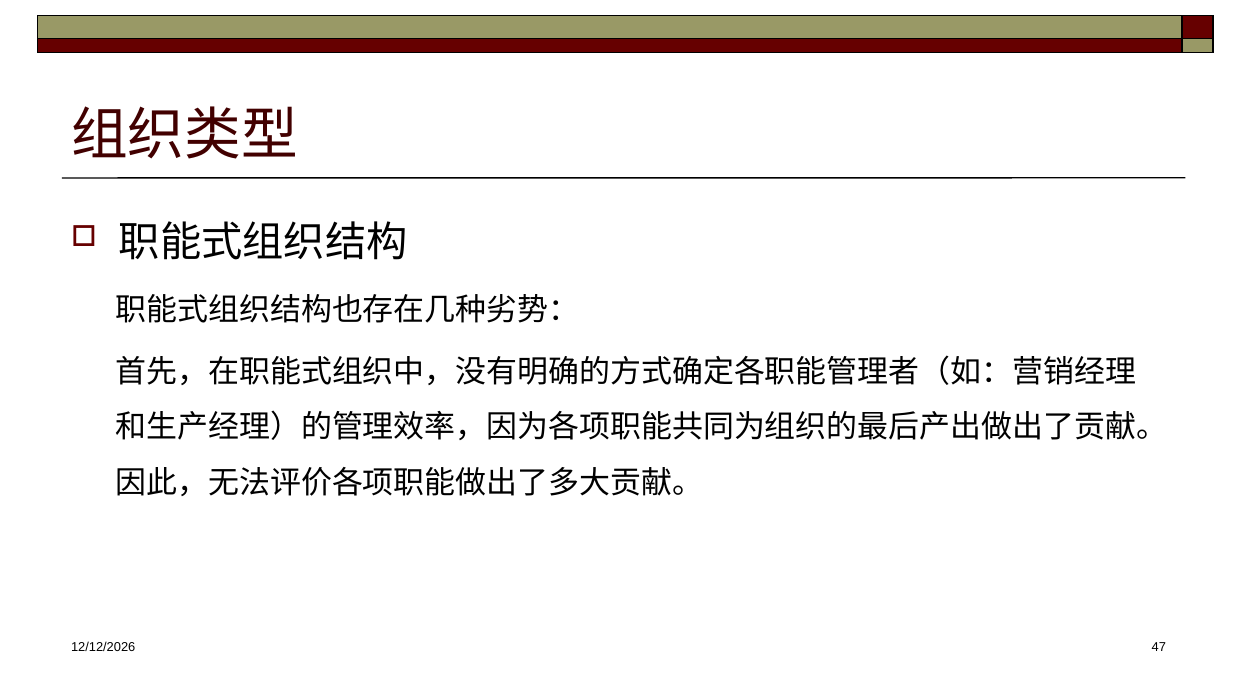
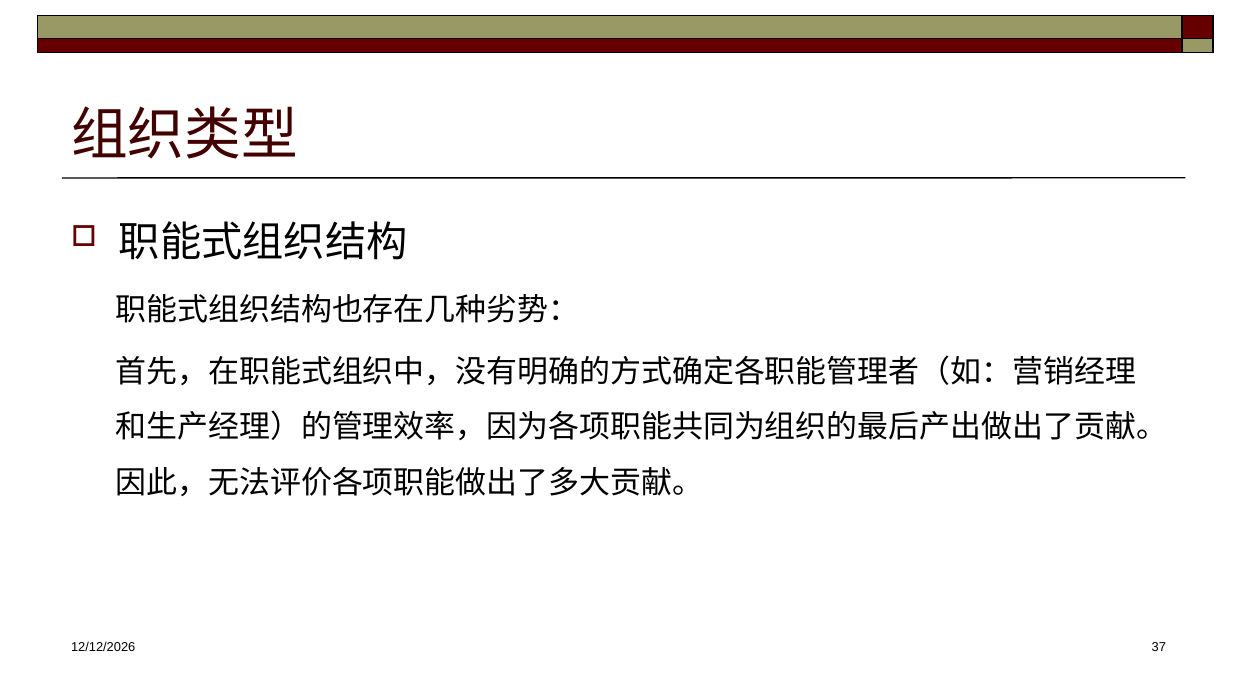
47: 47 -> 37
